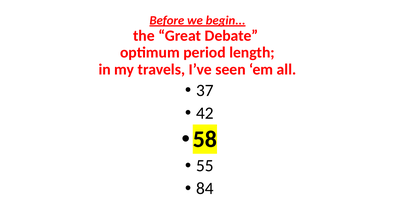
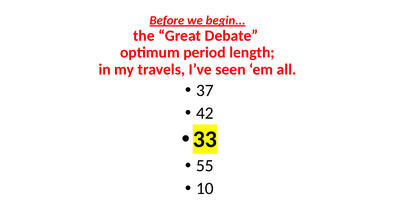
58: 58 -> 33
84: 84 -> 10
